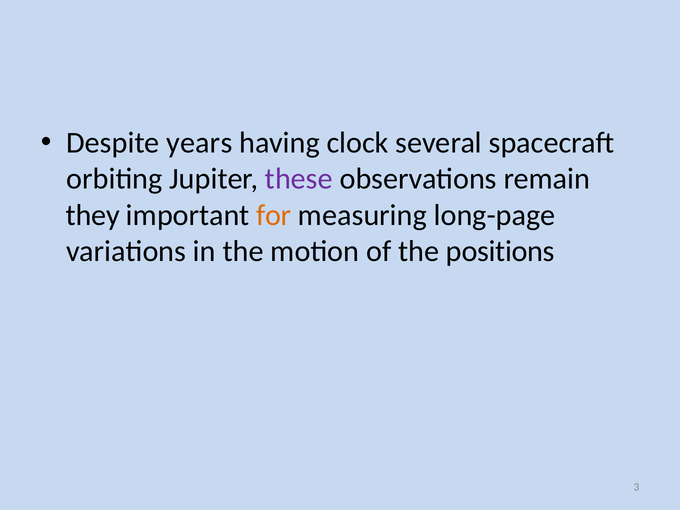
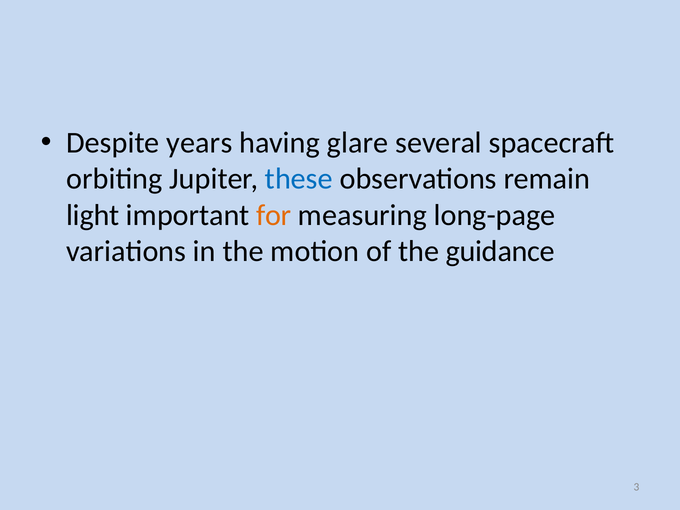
clock: clock -> glare
these colour: purple -> blue
they: they -> light
positions: positions -> guidance
